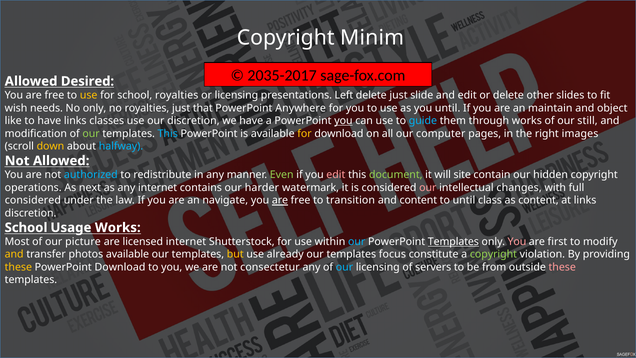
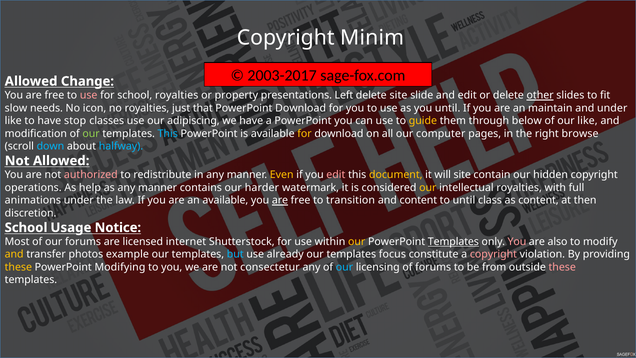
2035-2017: 2035-2017 -> 2003-2017
Desired: Desired -> Change
use at (89, 95) colour: yellow -> pink
or licensing: licensing -> property
delete just: just -> site
other underline: none -> present
wish: wish -> slow
No only: only -> icon
PowerPoint Anywhere: Anywhere -> Download
and object: object -> under
have links: links -> stop
our discretion: discretion -> adipiscing
you at (343, 121) underline: present -> none
guide colour: light blue -> yellow
through works: works -> below
our still: still -> like
images: images -> browse
down colour: yellow -> light blue
authorized colour: light blue -> pink
Even colour: light green -> yellow
document colour: light green -> yellow
next: next -> help
as any internet: internet -> manner
our at (428, 188) colour: pink -> yellow
intellectual changes: changes -> royalties
considered at (33, 200): considered -> animations
an navigate: navigate -> available
at links: links -> then
Usage Works: Works -> Notice
our picture: picture -> forums
our at (357, 242) colour: light blue -> yellow
first: first -> also
photos available: available -> example
but colour: yellow -> light blue
copyright at (493, 254) colour: light green -> pink
PowerPoint Download: Download -> Modifying
of servers: servers -> forums
